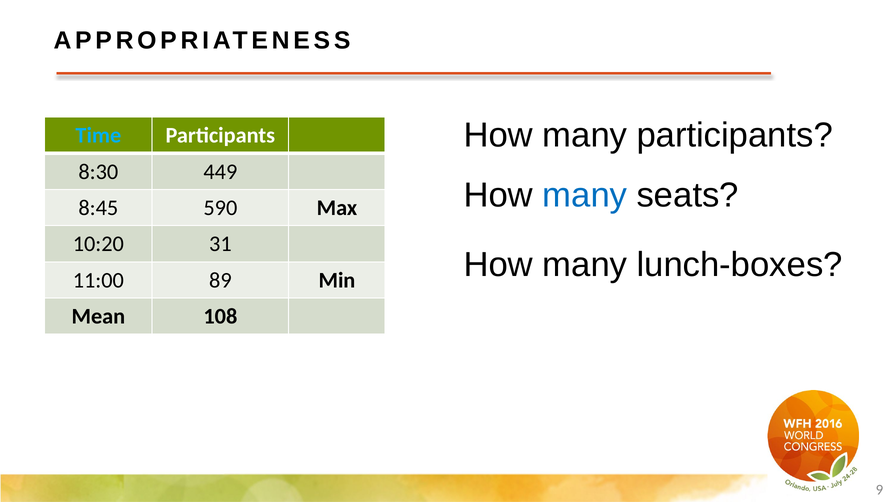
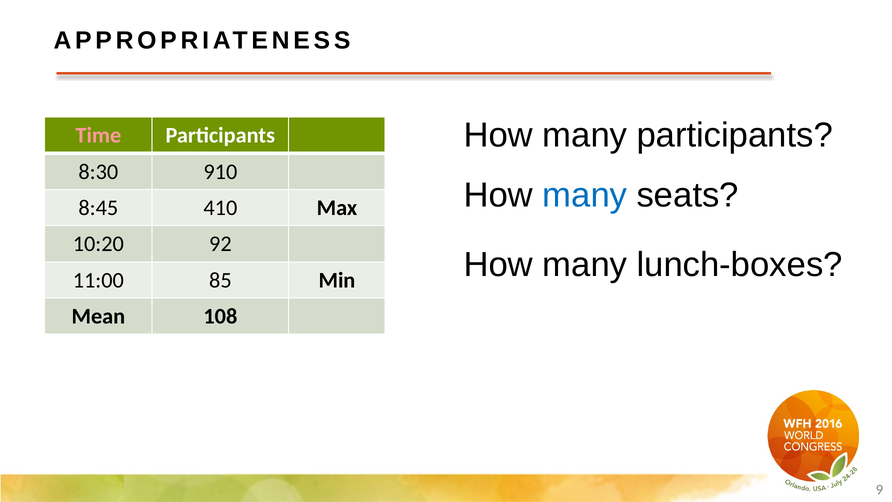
Time colour: light blue -> pink
449: 449 -> 910
590: 590 -> 410
31: 31 -> 92
89: 89 -> 85
